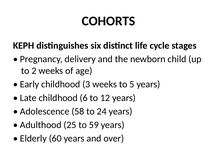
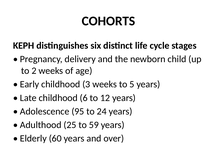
58: 58 -> 95
